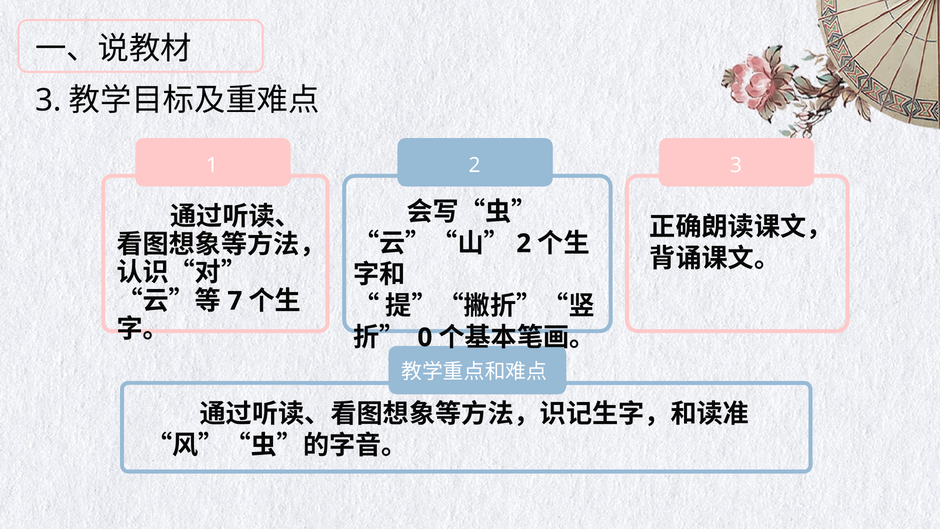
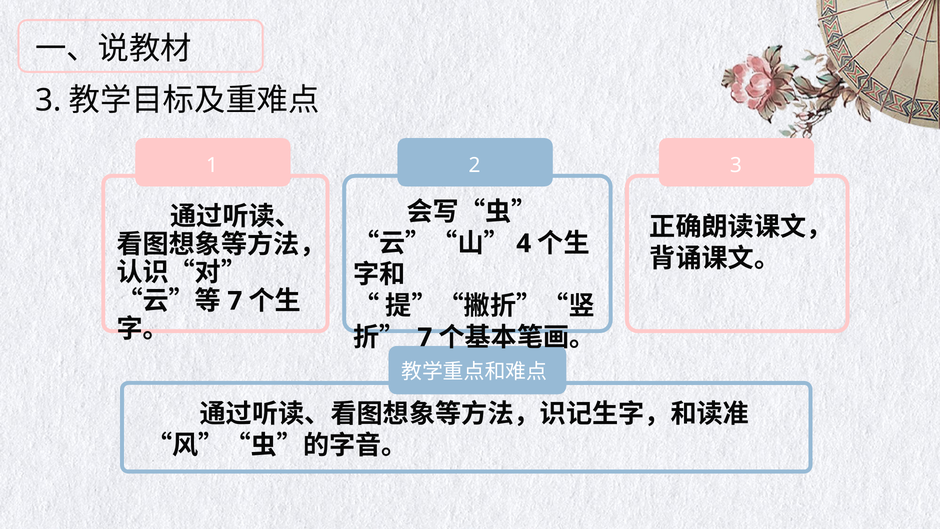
2 at (524, 243): 2 -> 4
0 at (425, 337): 0 -> 7
